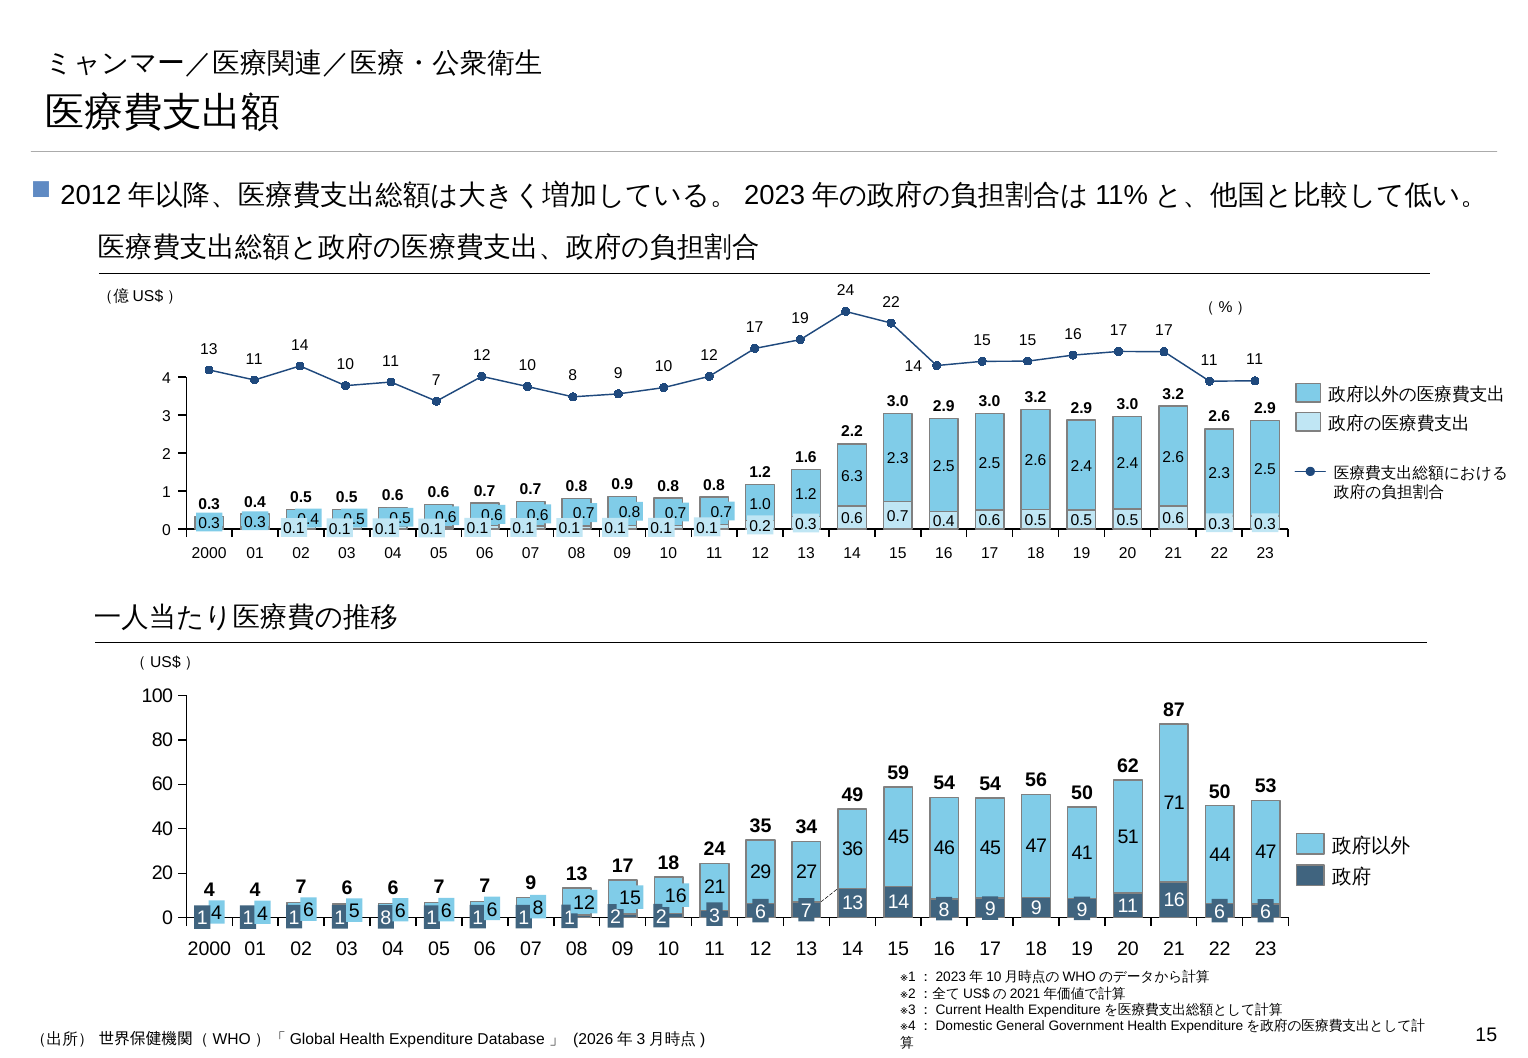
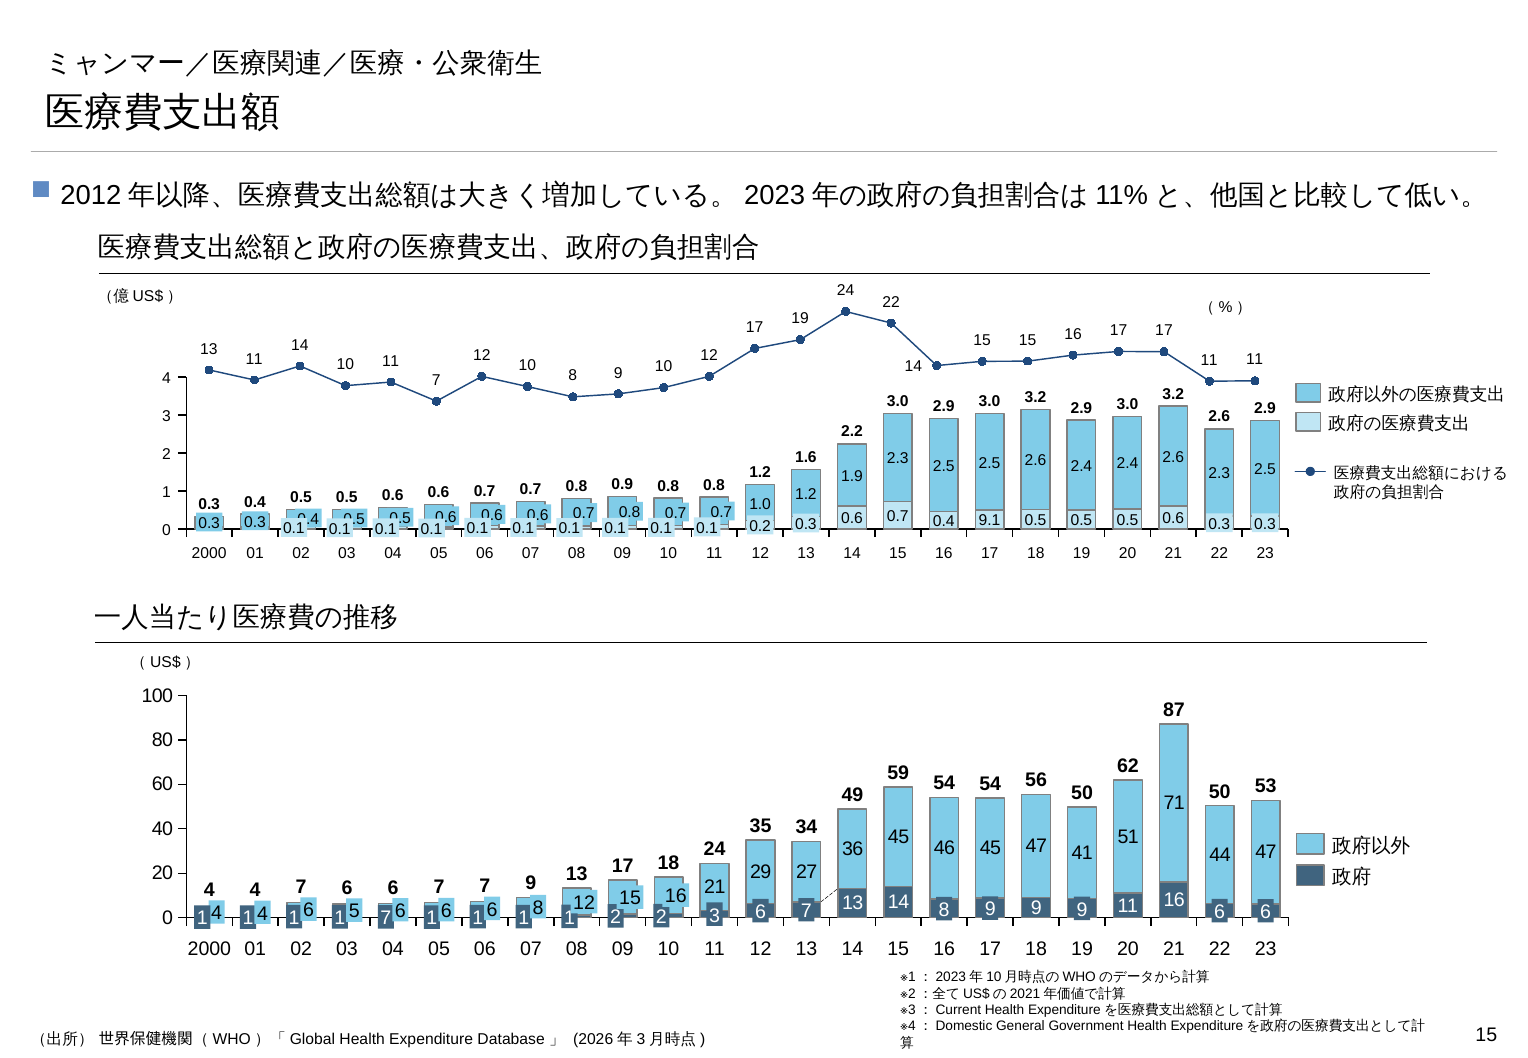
6.3: 6.3 -> 1.9
0.6 at (990, 521): 0.6 -> 9.1
5 8: 8 -> 7
